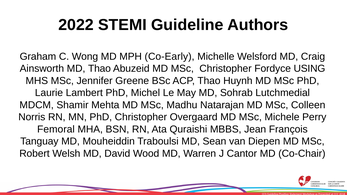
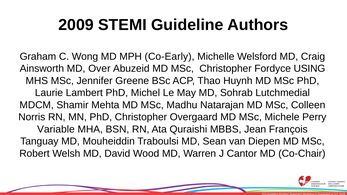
2022: 2022 -> 2009
MD Thao: Thao -> Over
Femoral: Femoral -> Variable
